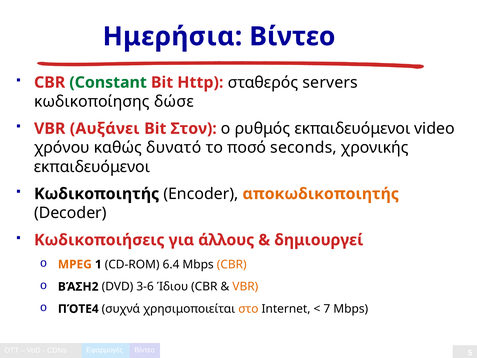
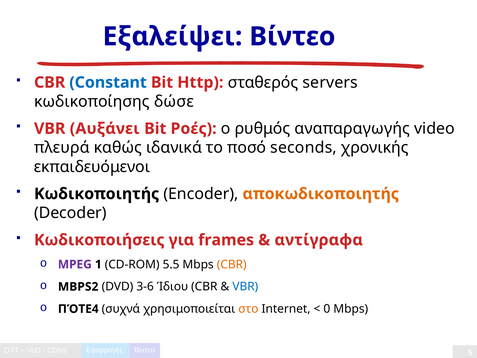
Ημερήσια: Ημερήσια -> Εξαλείψει
Constant colour: green -> blue
Στον: Στον -> Ροές
ρυθμός εκπαιδευόμενοι: εκπαιδευόμενοι -> αναπαραγωγής
χρόνου: χρόνου -> πλευρά
δυνατό: δυνατό -> ιδανικά
άλλους: άλλους -> frames
δημιουργεί: δημιουργεί -> αντίγραφα
MPEG colour: orange -> purple
6.4: 6.4 -> 5.5
ΒΆΣΗ2: ΒΆΣΗ2 -> MBPS2
VBR at (245, 286) colour: orange -> blue
7: 7 -> 0
